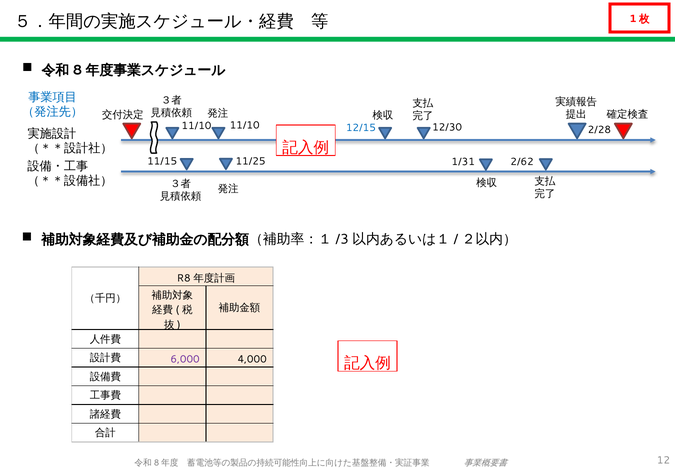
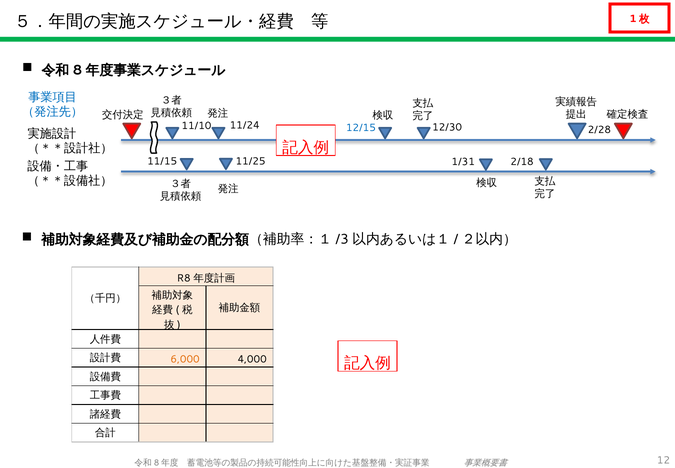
11/10 at (245, 125): 11/10 -> 11/24
2/62: 2/62 -> 2/18
6,000 colour: purple -> orange
